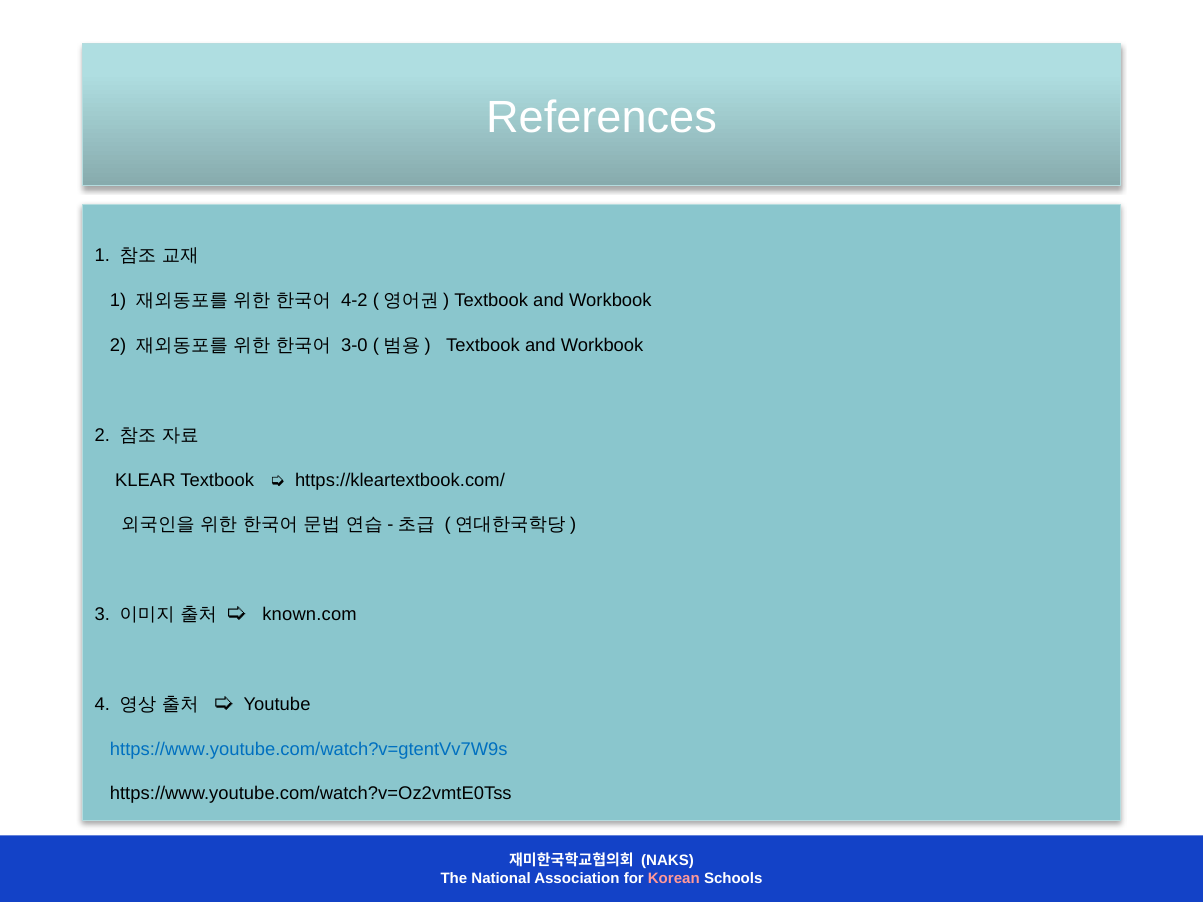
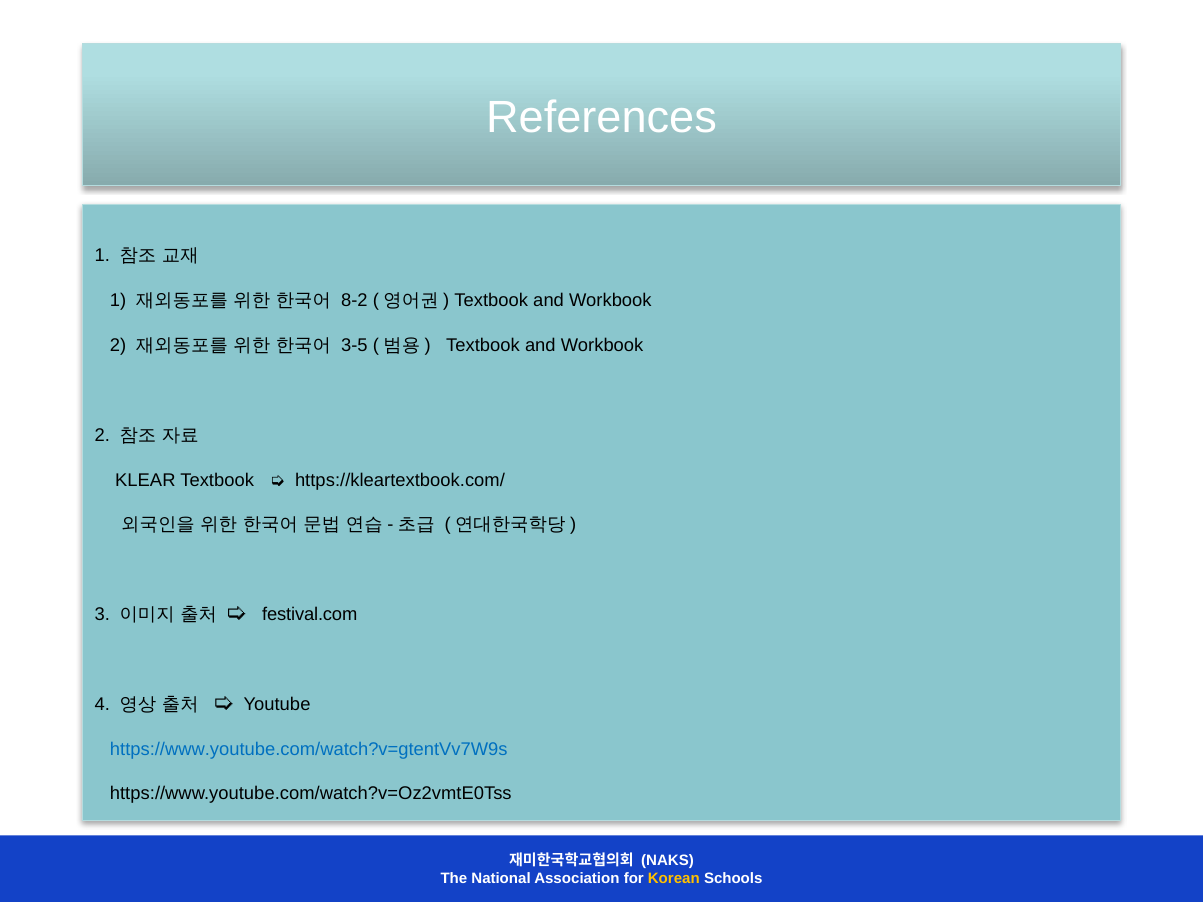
4-2: 4-2 -> 8-2
3-0: 3-0 -> 3-5
known.com: known.com -> festival.com
Korean colour: pink -> yellow
